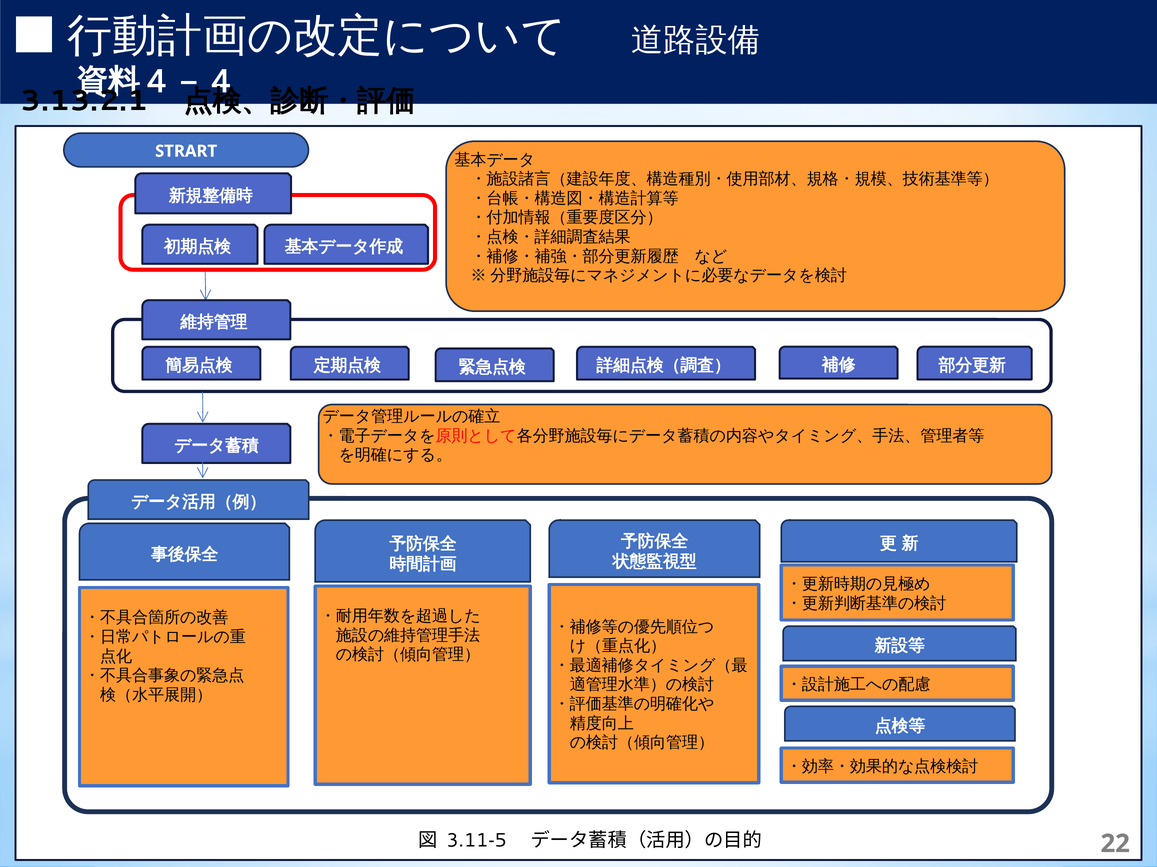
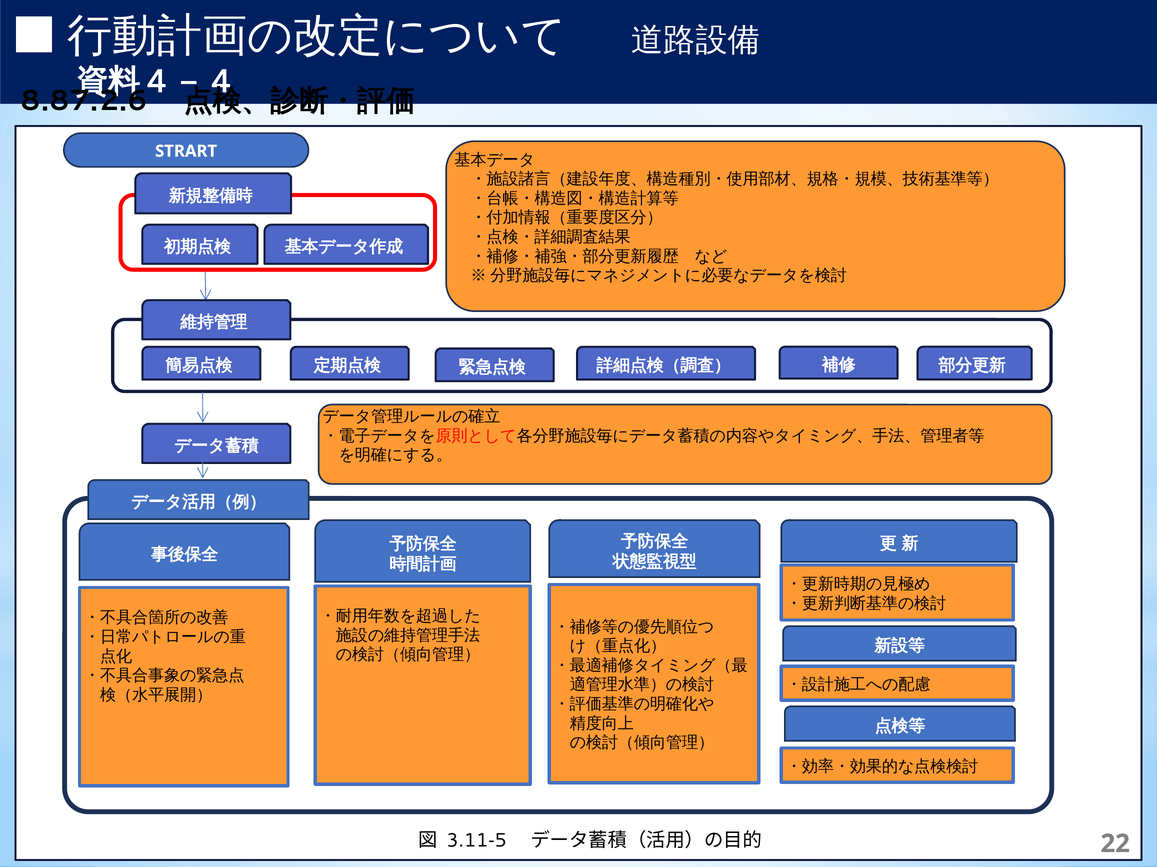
3.13.2.1: 3.13.2.1 -> 8.87.2.6
